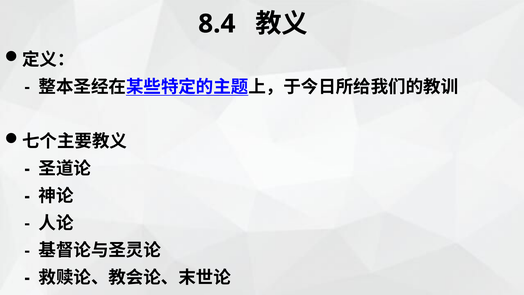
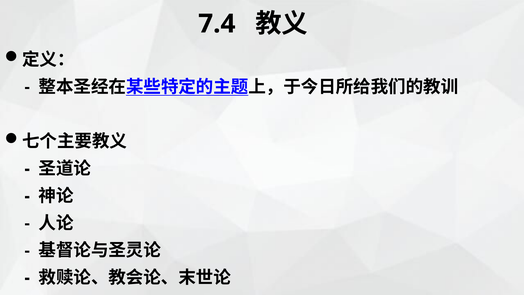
8.4: 8.4 -> 7.4
